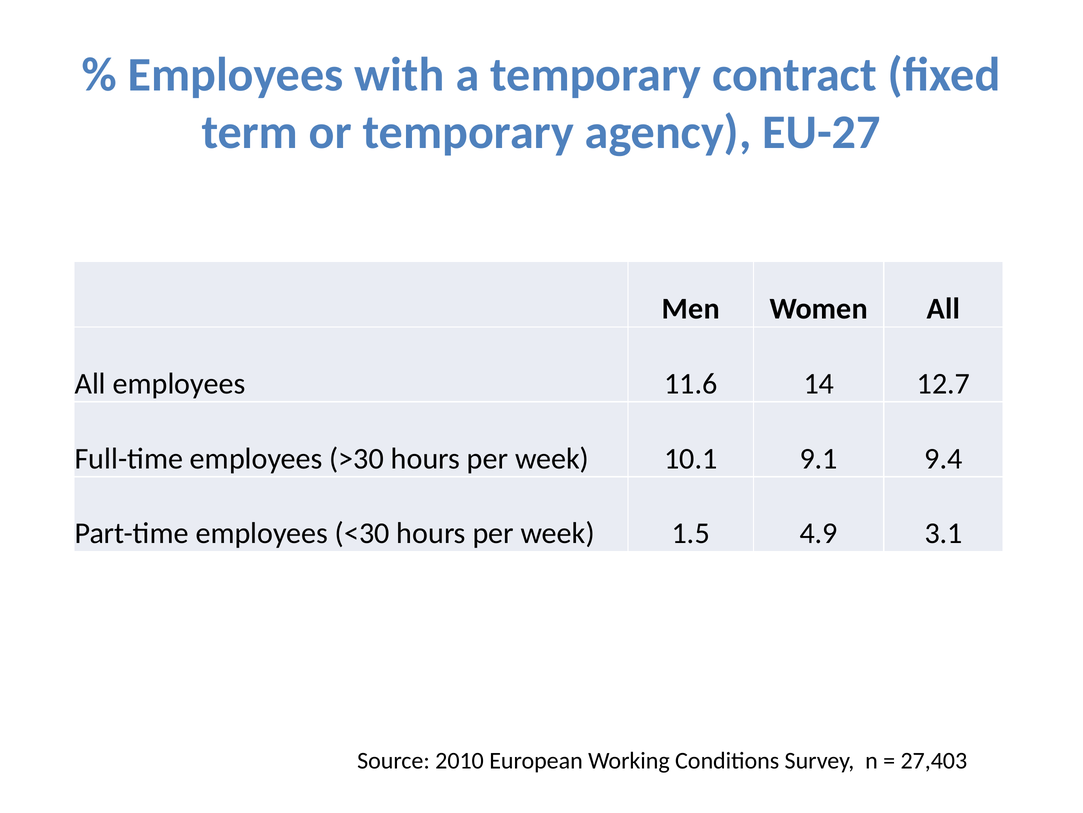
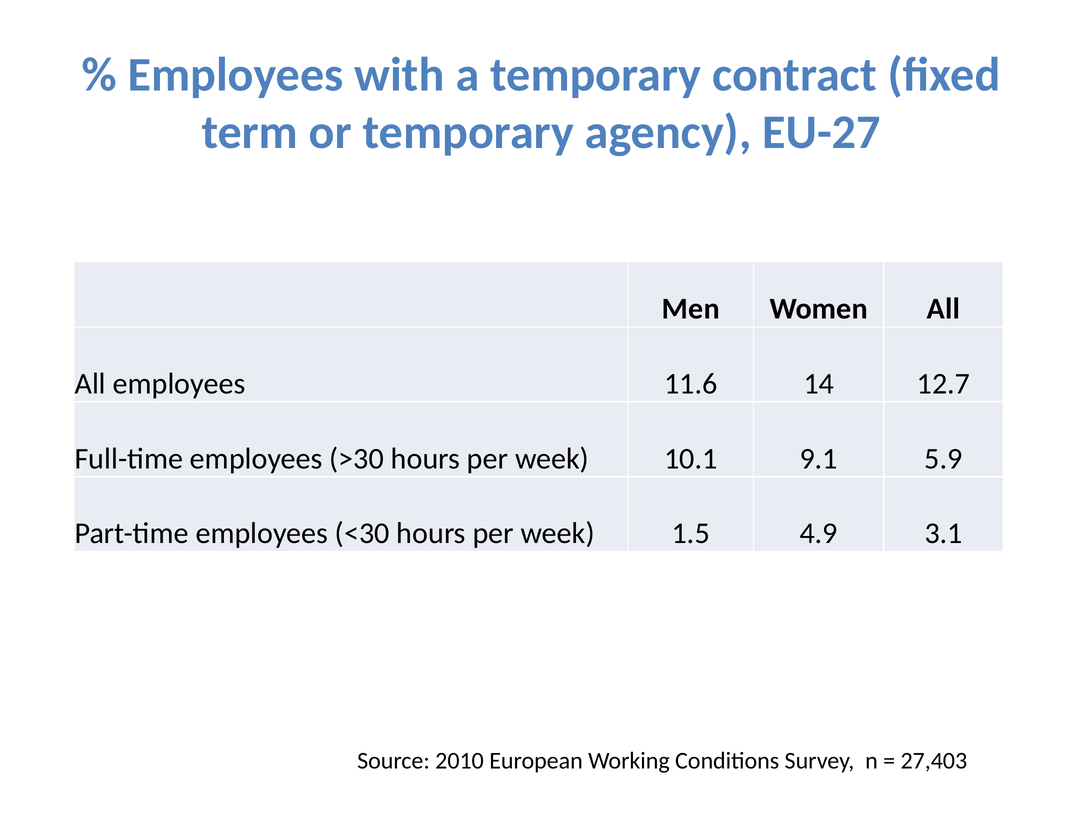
9.4: 9.4 -> 5.9
